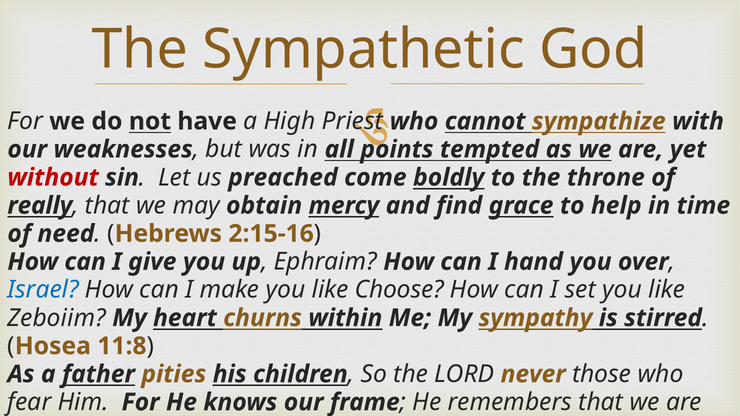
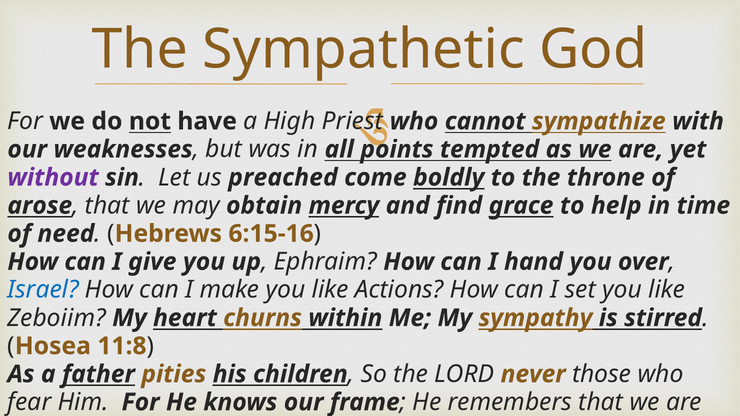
without colour: red -> purple
really: really -> arose
2:15-16: 2:15-16 -> 6:15-16
Choose: Choose -> Actions
